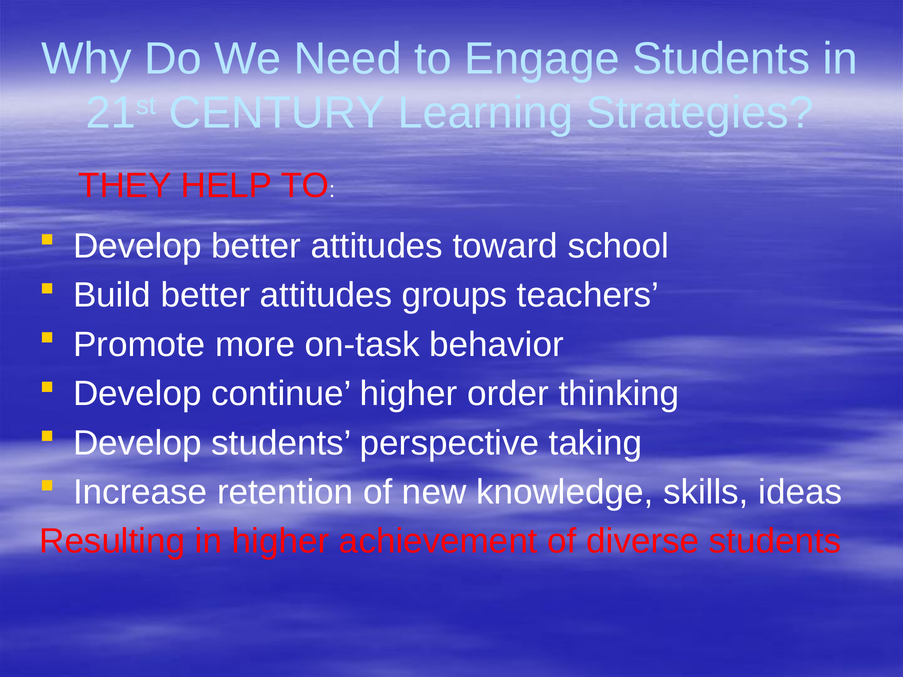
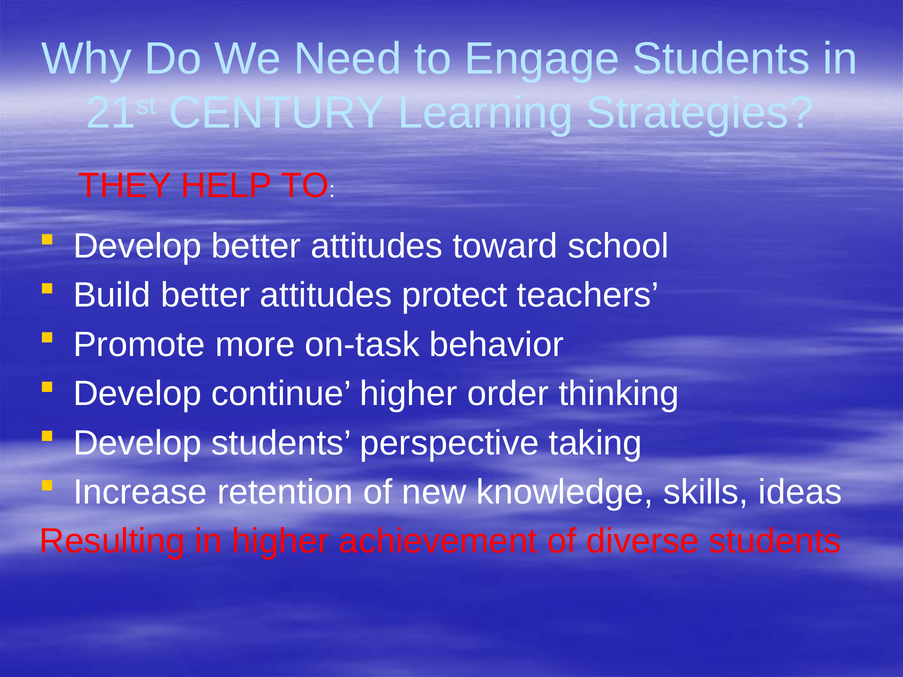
groups: groups -> protect
